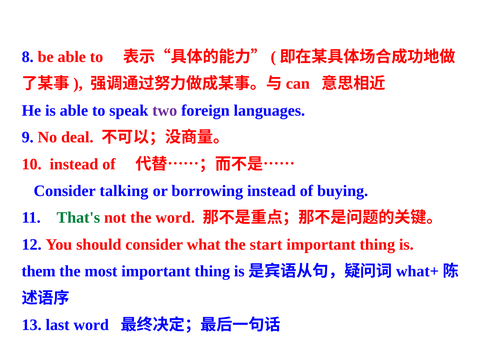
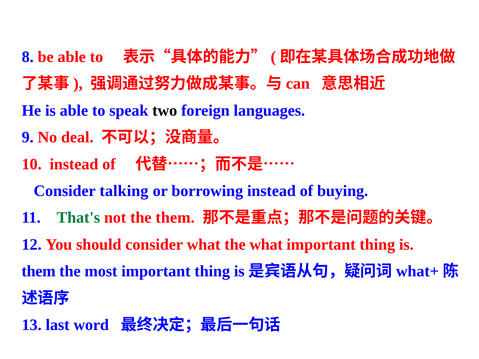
two colour: purple -> black
the word: word -> them
the start: start -> what
